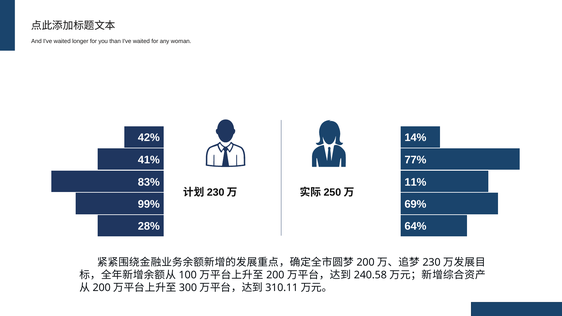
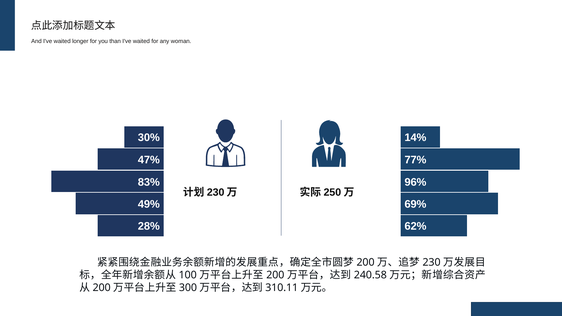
42%: 42% -> 30%
41%: 41% -> 47%
11%: 11% -> 96%
99%: 99% -> 49%
64%: 64% -> 62%
